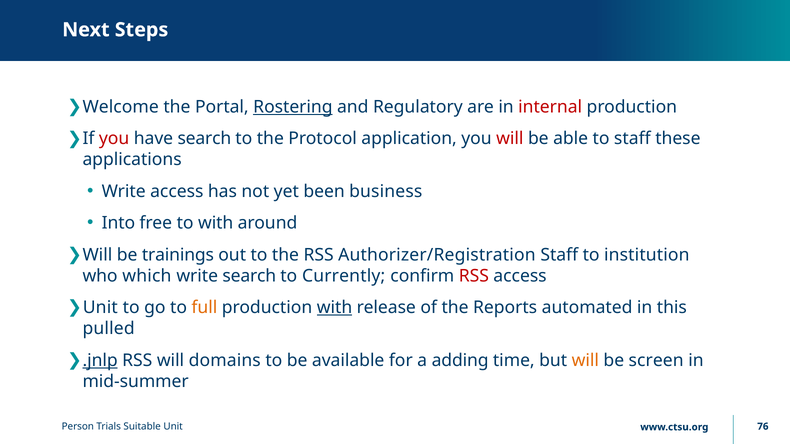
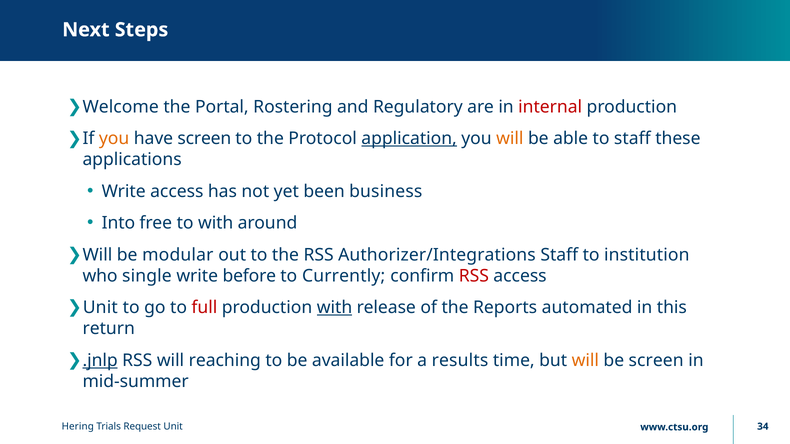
Rostering underline: present -> none
you at (114, 139) colour: red -> orange
have search: search -> screen
application underline: none -> present
will at (510, 139) colour: red -> orange
trainings: trainings -> modular
Authorizer/Registration: Authorizer/Registration -> Authorizer/Integrations
which: which -> single
write search: search -> before
full colour: orange -> red
pulled: pulled -> return
domains: domains -> reaching
adding: adding -> results
Person: Person -> Hering
Suitable: Suitable -> Request
76: 76 -> 34
